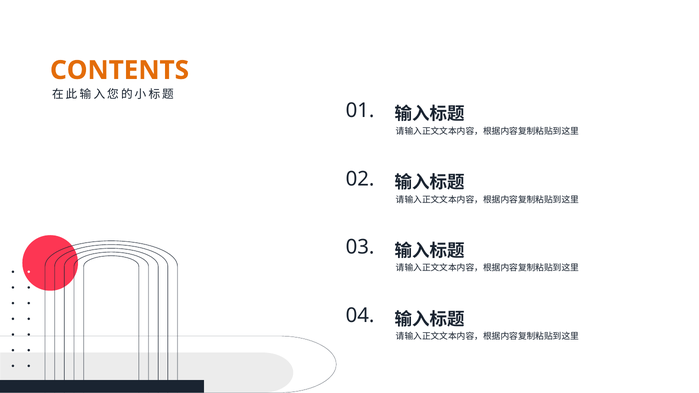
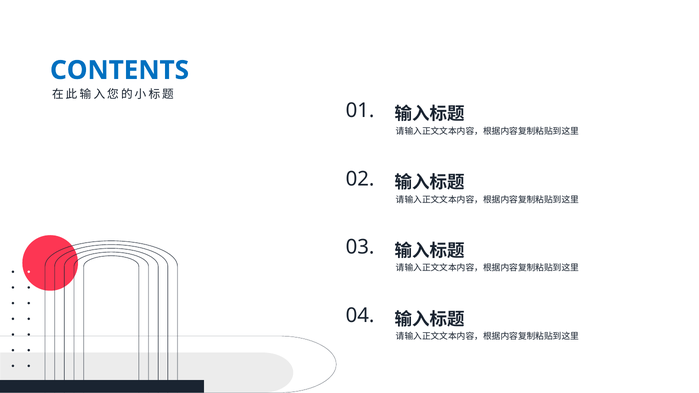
CONTENTS colour: orange -> blue
